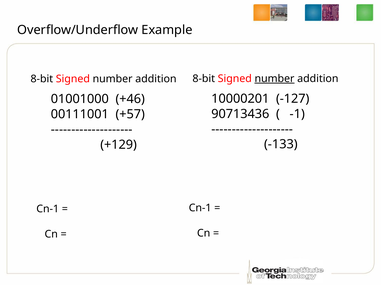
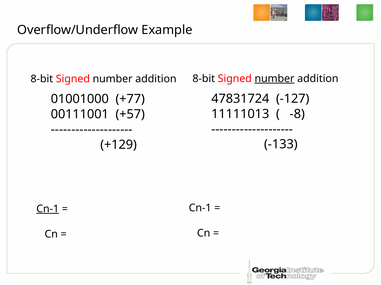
10000201: 10000201 -> 47831724
+46: +46 -> +77
90713436: 90713436 -> 11111013
-1: -1 -> -8
Cn-1 at (48, 209) underline: none -> present
